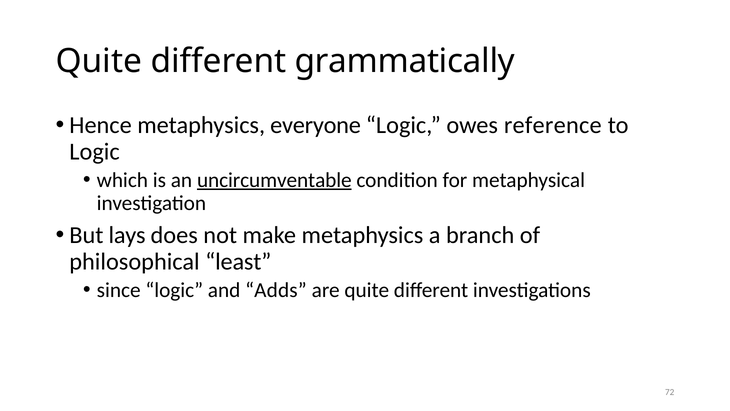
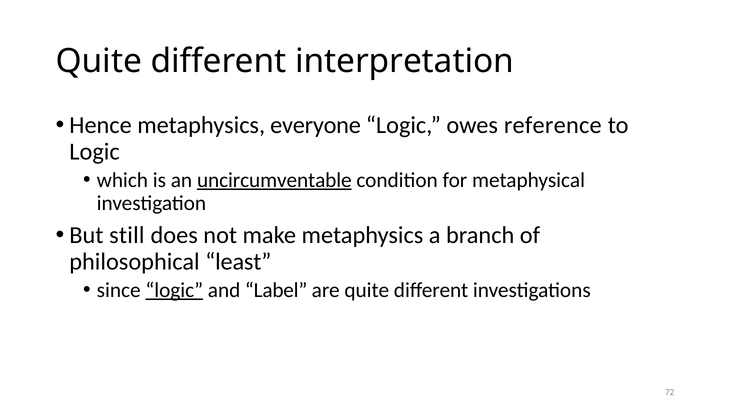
grammatically: grammatically -> interpretation
lays: lays -> still
logic at (174, 290) underline: none -> present
Adds: Adds -> Label
